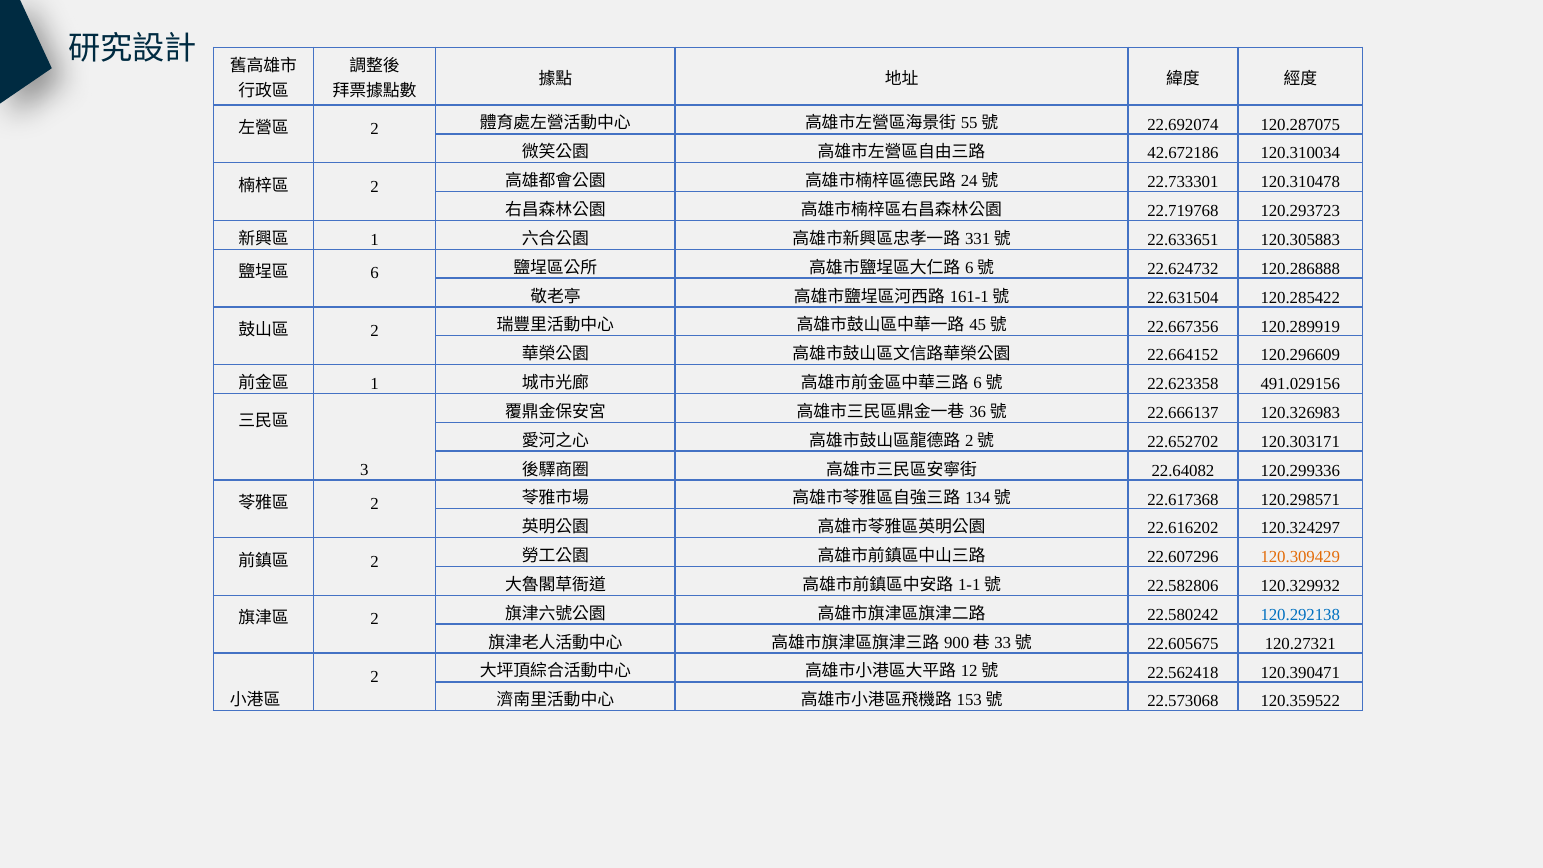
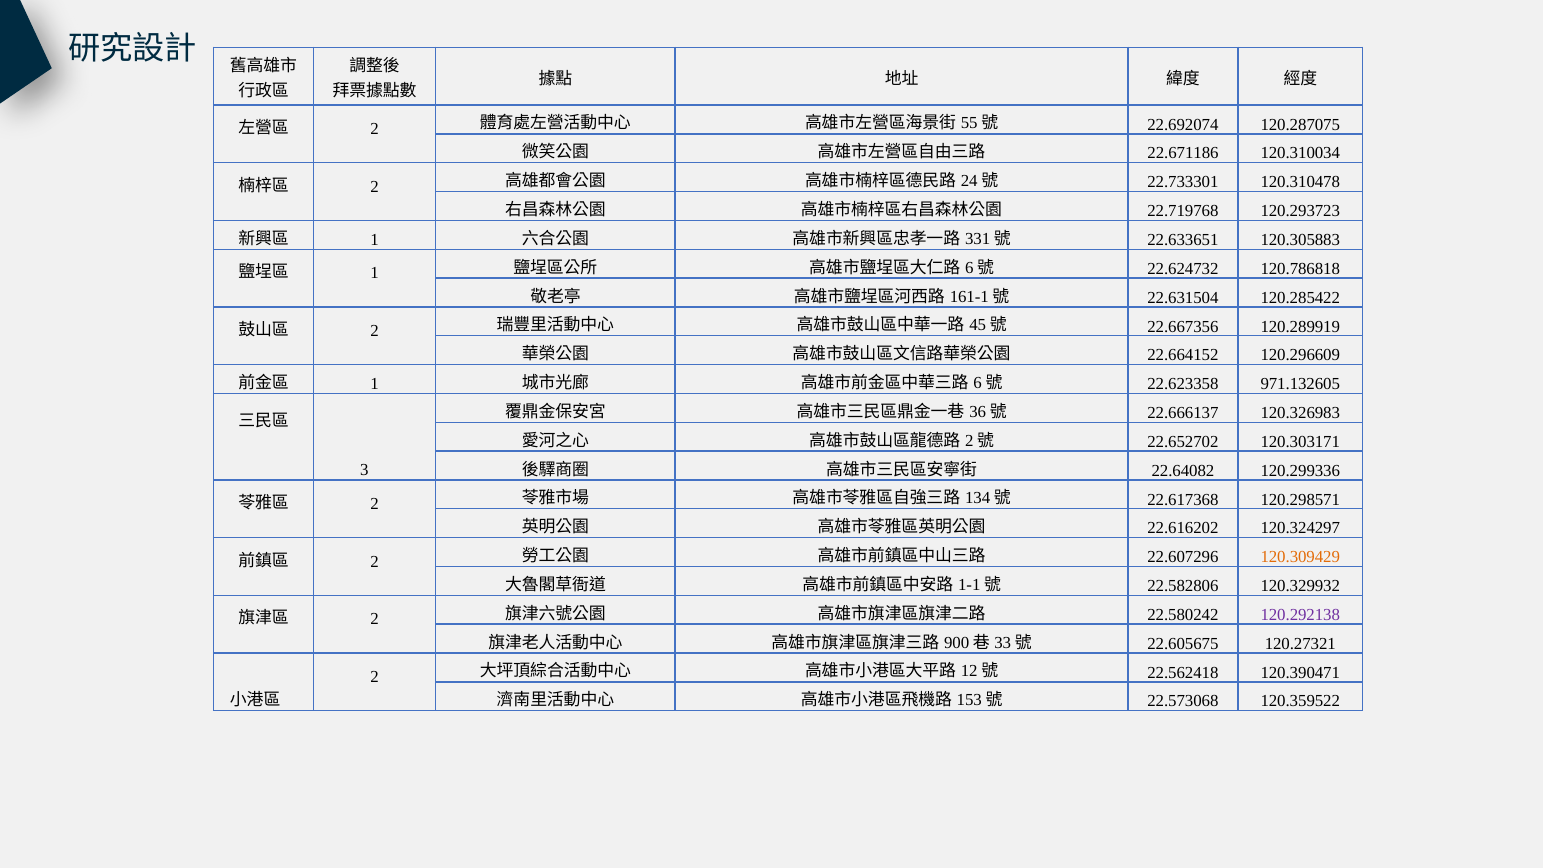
42.672186: 42.672186 -> 22.671186
6 at (375, 273): 6 -> 1
120.286888: 120.286888 -> 120.786818
491.029156: 491.029156 -> 971.132605
120.292138 colour: blue -> purple
